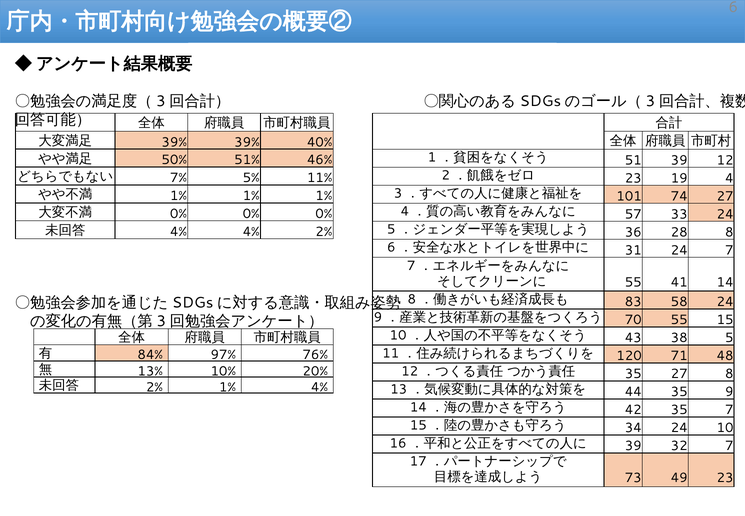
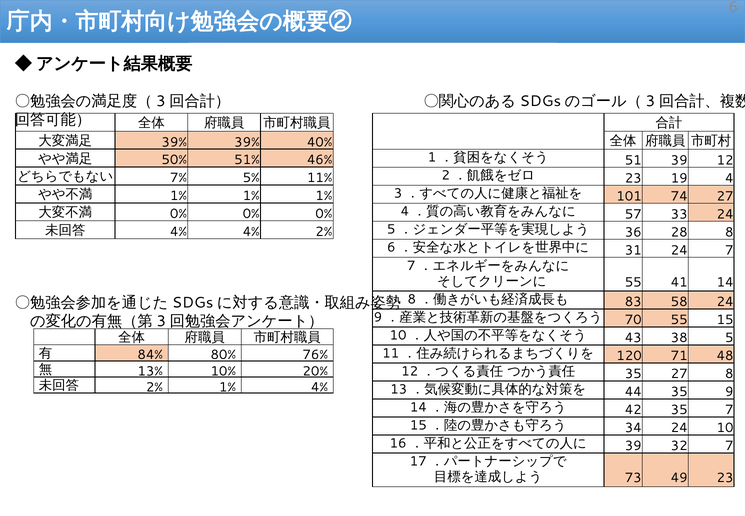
97%: 97% -> 80%
